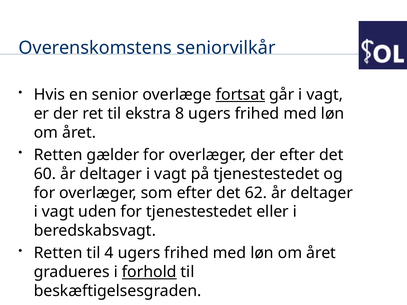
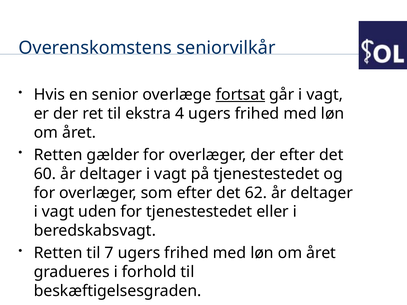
8: 8 -> 4
4: 4 -> 7
forhold underline: present -> none
